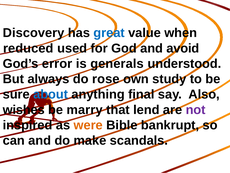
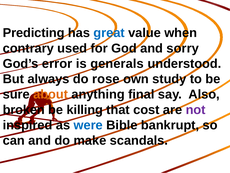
Discovery: Discovery -> Predicting
reduced: reduced -> contrary
avoid: avoid -> sorry
about colour: blue -> orange
wishes: wishes -> broken
marry: marry -> killing
lend: lend -> cost
were colour: orange -> blue
